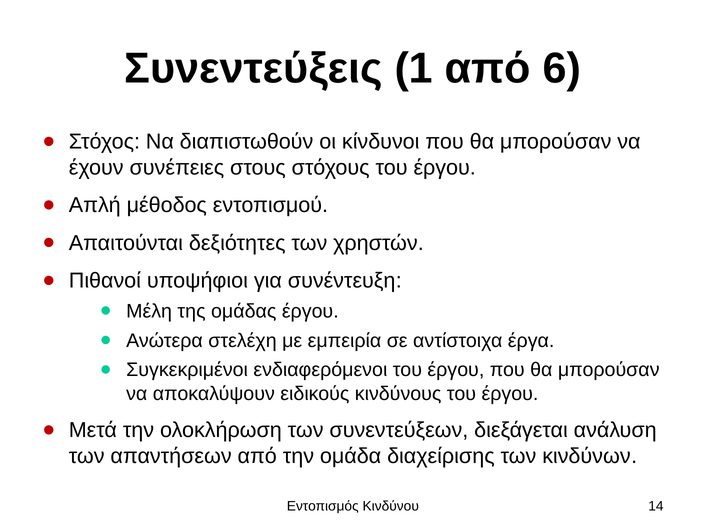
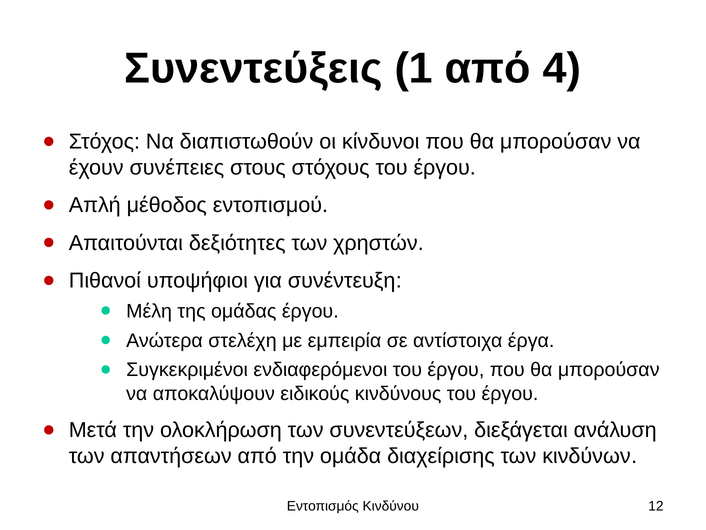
6: 6 -> 4
14: 14 -> 12
